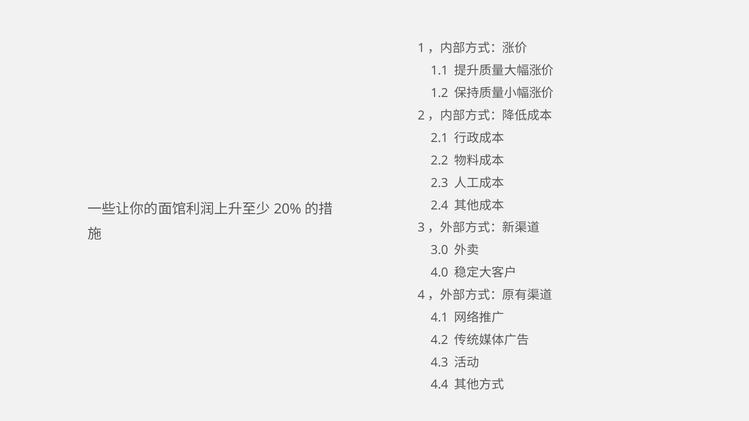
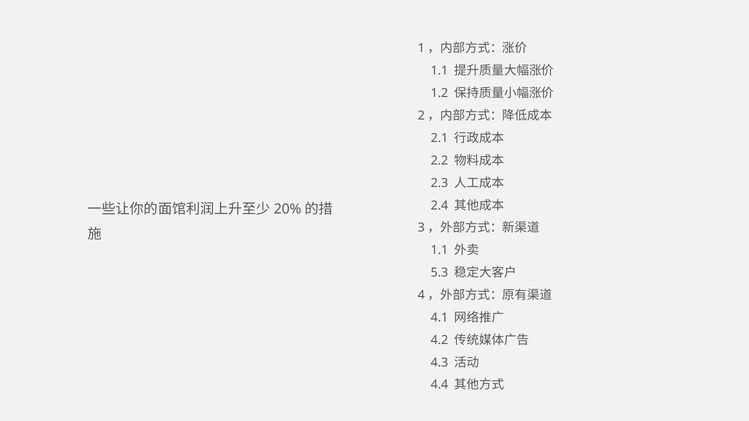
3.0 at (439, 250): 3.0 -> 1.1
4.0: 4.0 -> 5.3
